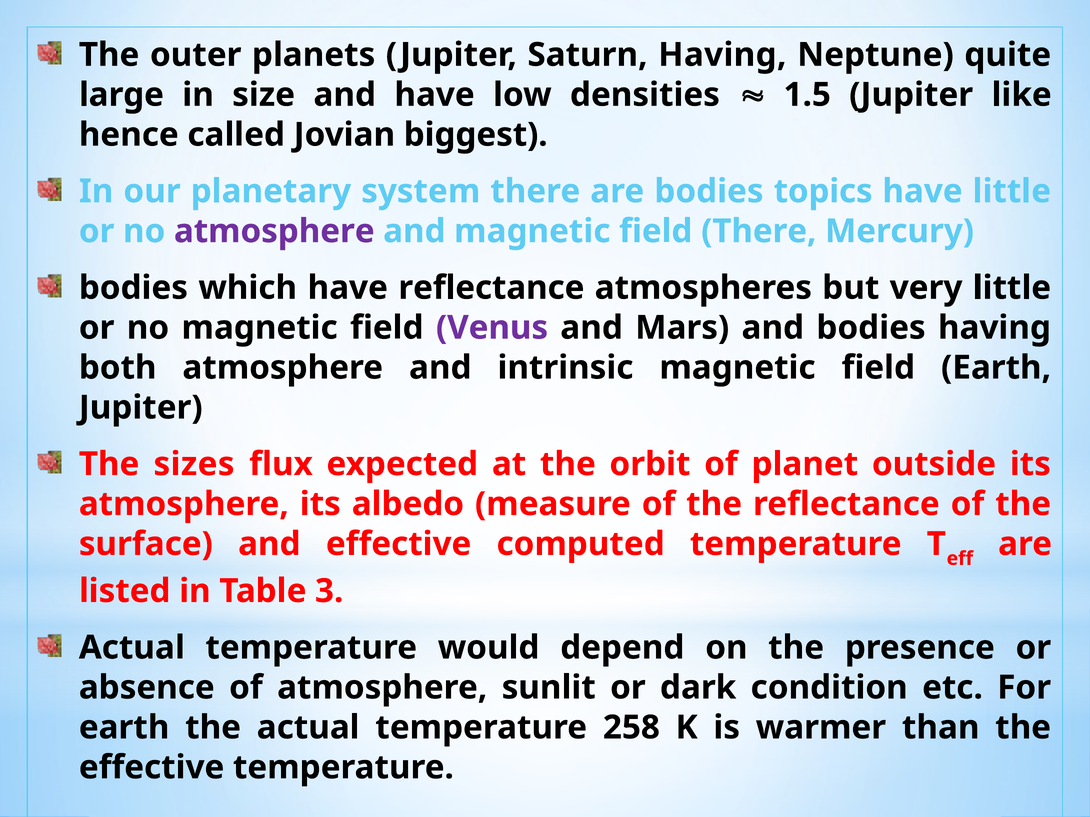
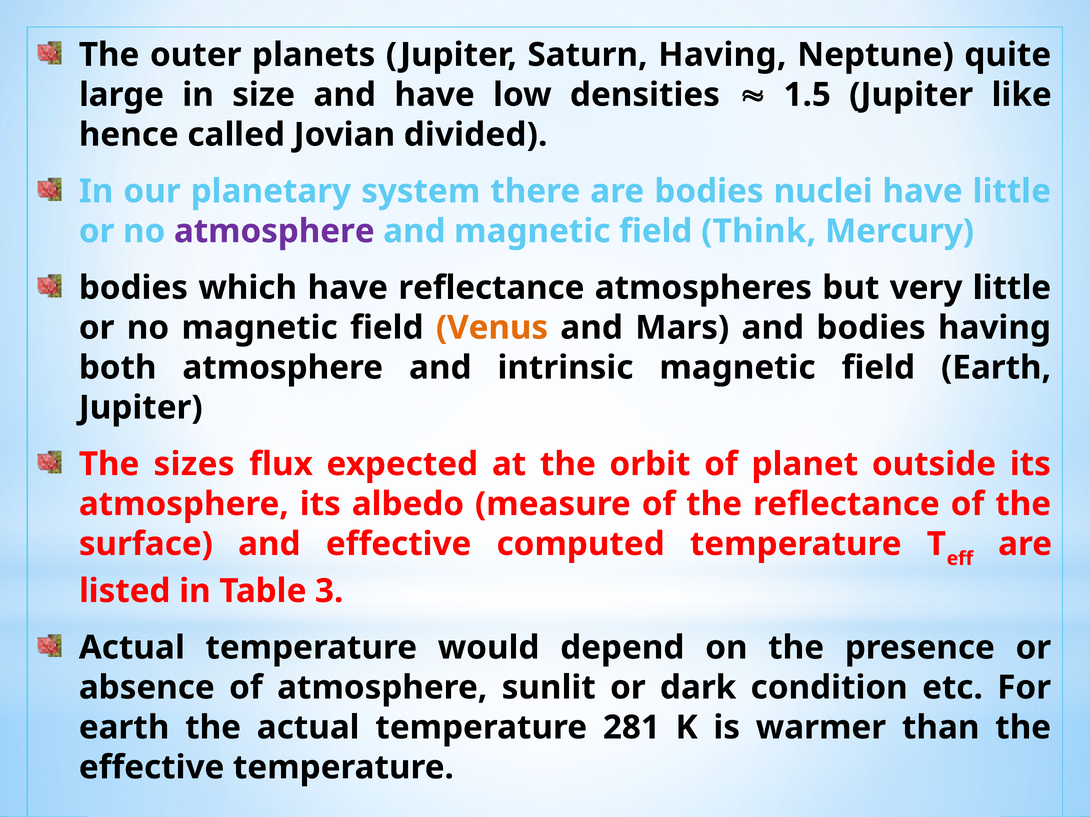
biggest: biggest -> divided
topics: topics -> nuclei
field There: There -> Think
Venus colour: purple -> orange
258: 258 -> 281
